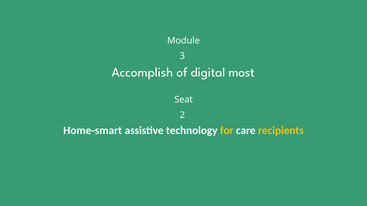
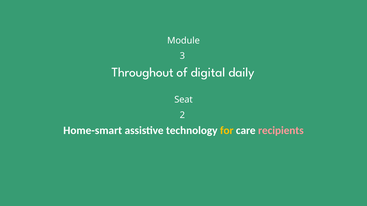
Accomplish: Accomplish -> Throughout
most: most -> daily
recipients colour: yellow -> pink
